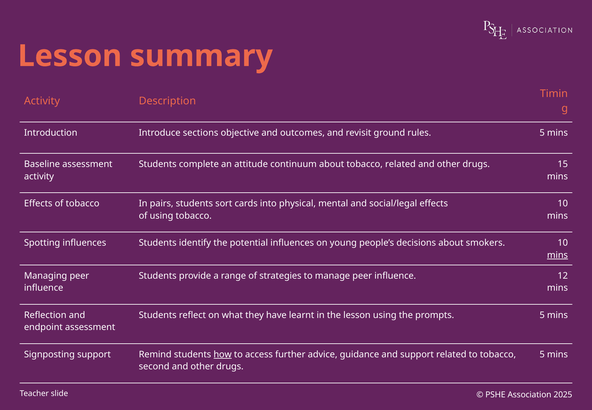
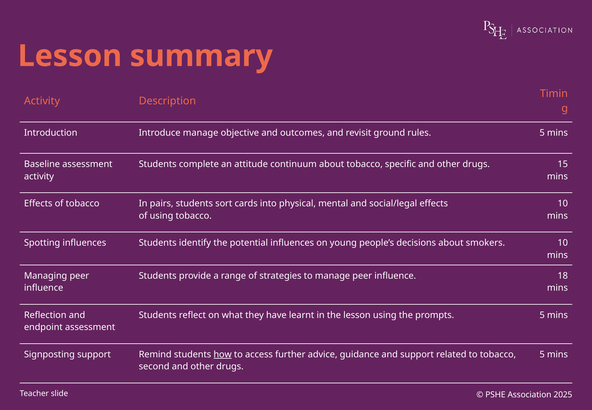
Introduce sections: sections -> manage
tobacco related: related -> specific
mins at (557, 255) underline: present -> none
12: 12 -> 18
